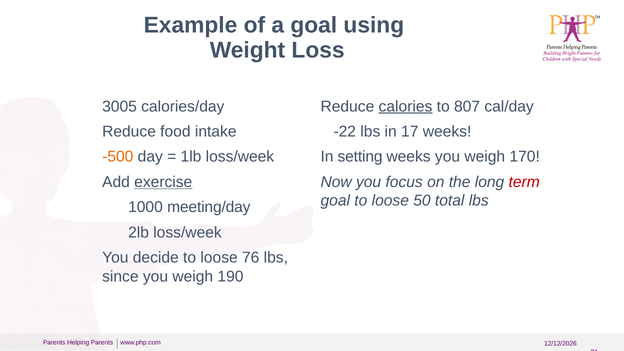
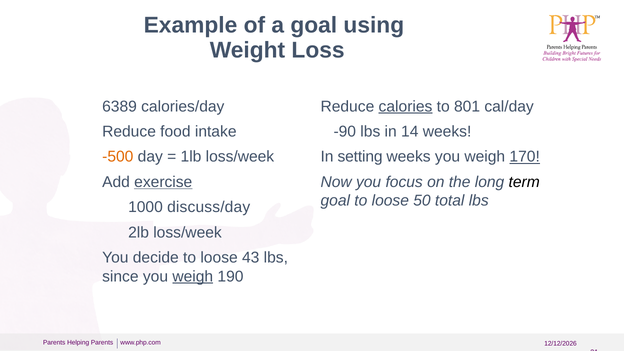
3005: 3005 -> 6389
807: 807 -> 801
-22: -22 -> -90
17: 17 -> 14
170 underline: none -> present
term colour: red -> black
meeting/day: meeting/day -> discuss/day
76: 76 -> 43
weigh at (193, 276) underline: none -> present
